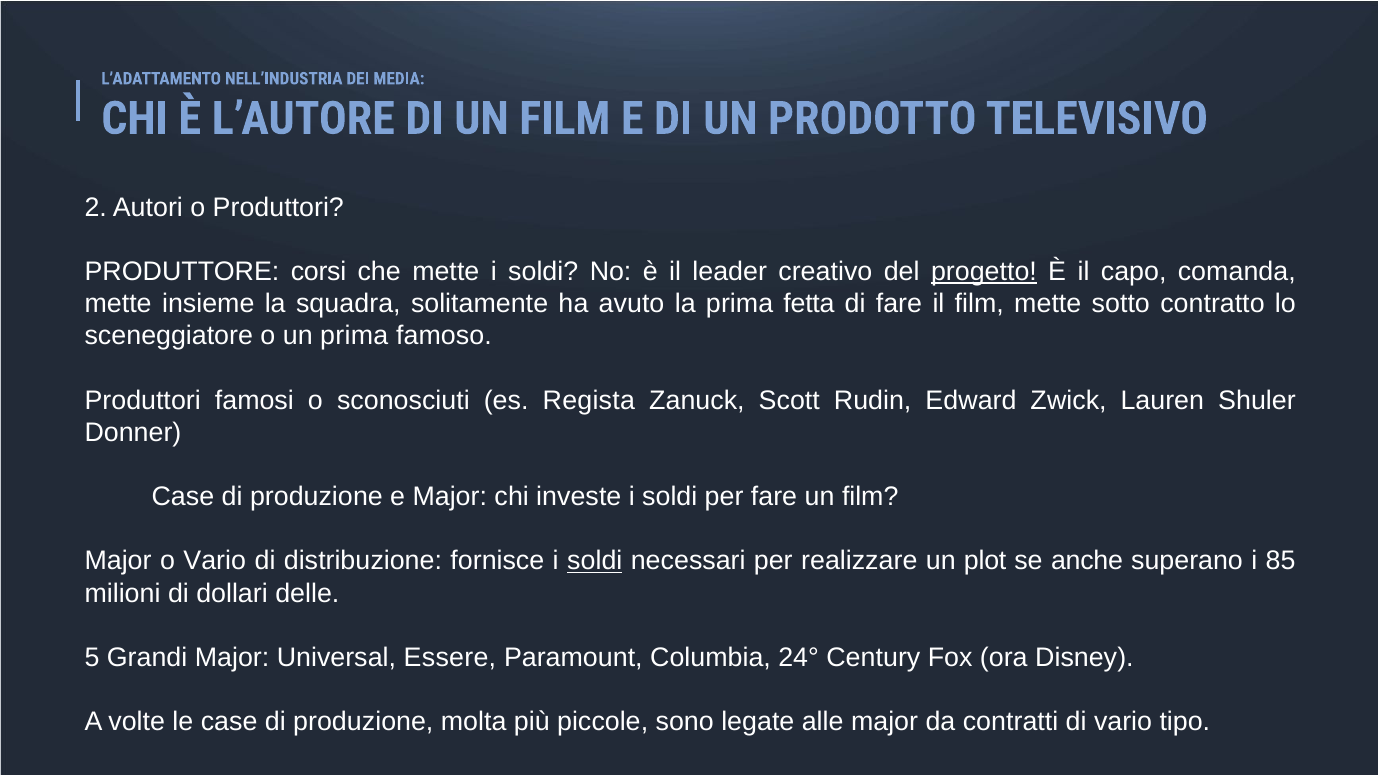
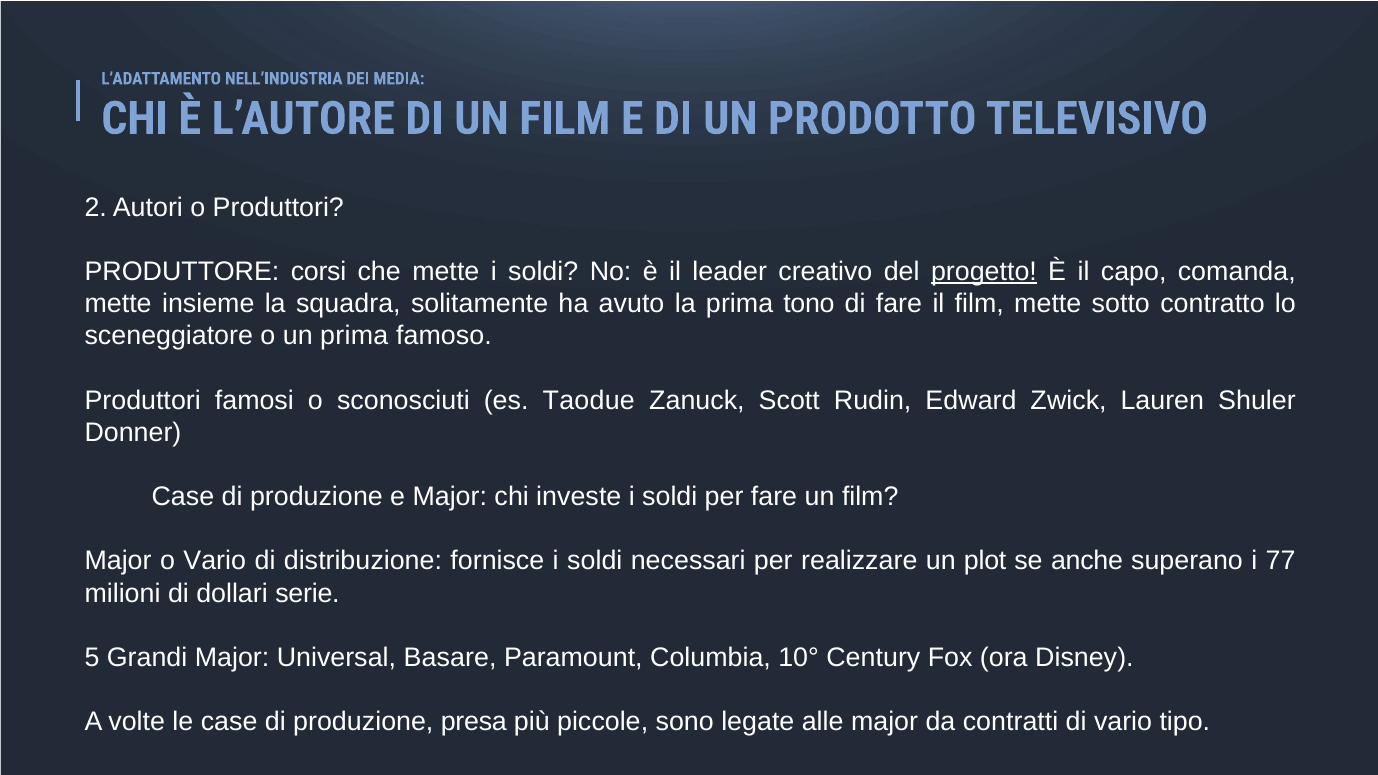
fetta: fetta -> tono
Regista: Regista -> Taodue
soldi at (595, 561) underline: present -> none
85: 85 -> 77
delle: delle -> serie
Essere: Essere -> Basare
24°: 24° -> 10°
molta: molta -> presa
